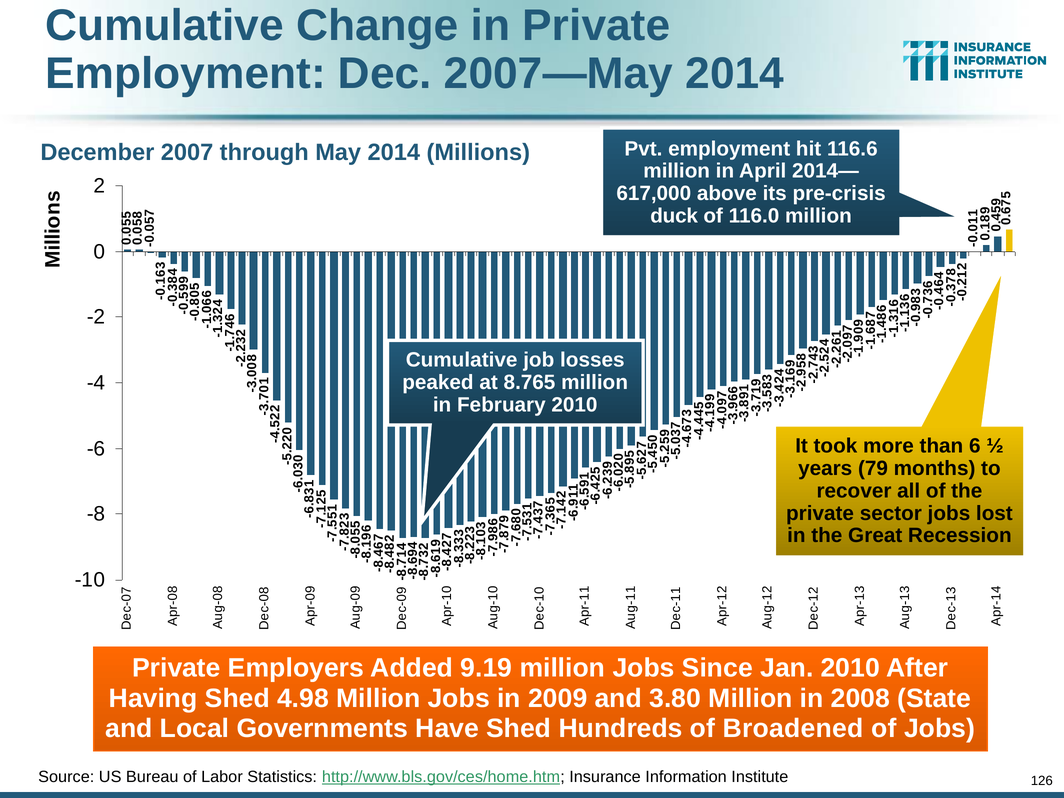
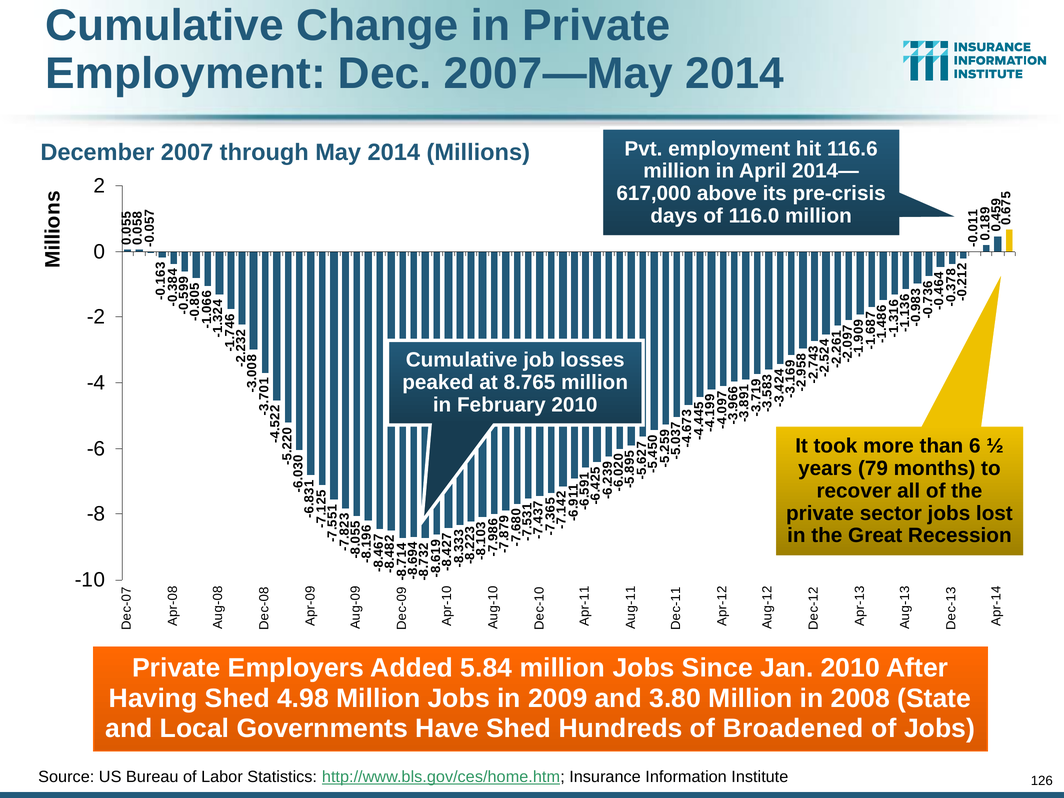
duck: duck -> days
9.19: 9.19 -> 5.84
